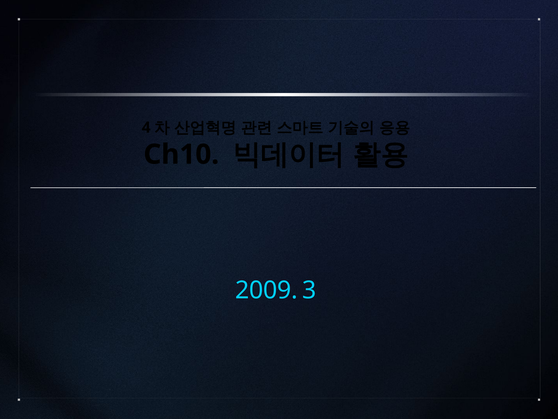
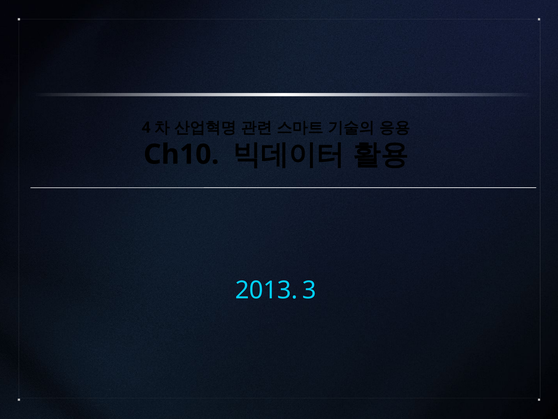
2009: 2009 -> 2013
